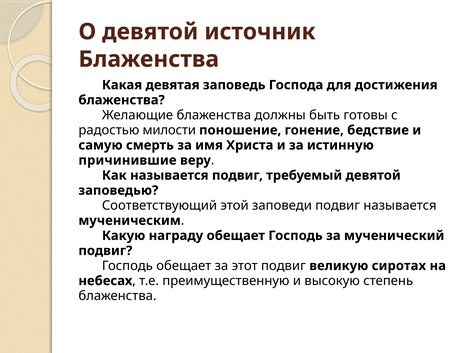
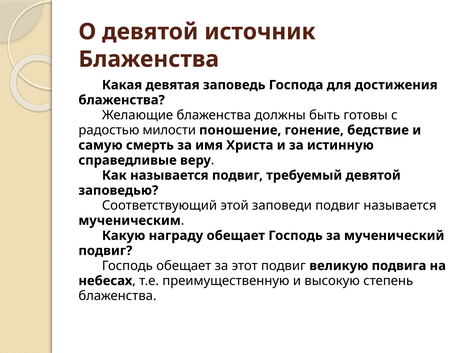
причинившие: причинившие -> справедливые
сиротах: сиротах -> подвига
